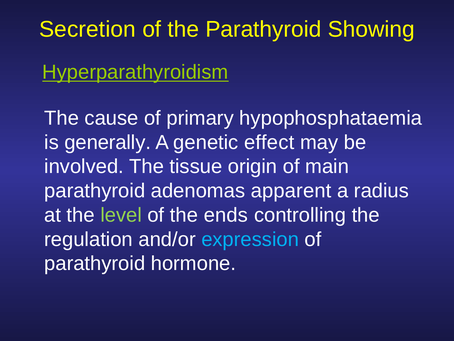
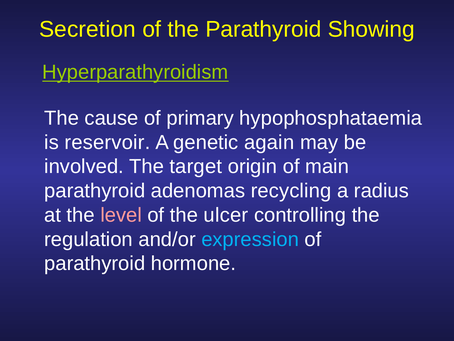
generally: generally -> reservoir
effect: effect -> again
tissue: tissue -> target
apparent: apparent -> recycling
level colour: light green -> pink
ends: ends -> ulcer
